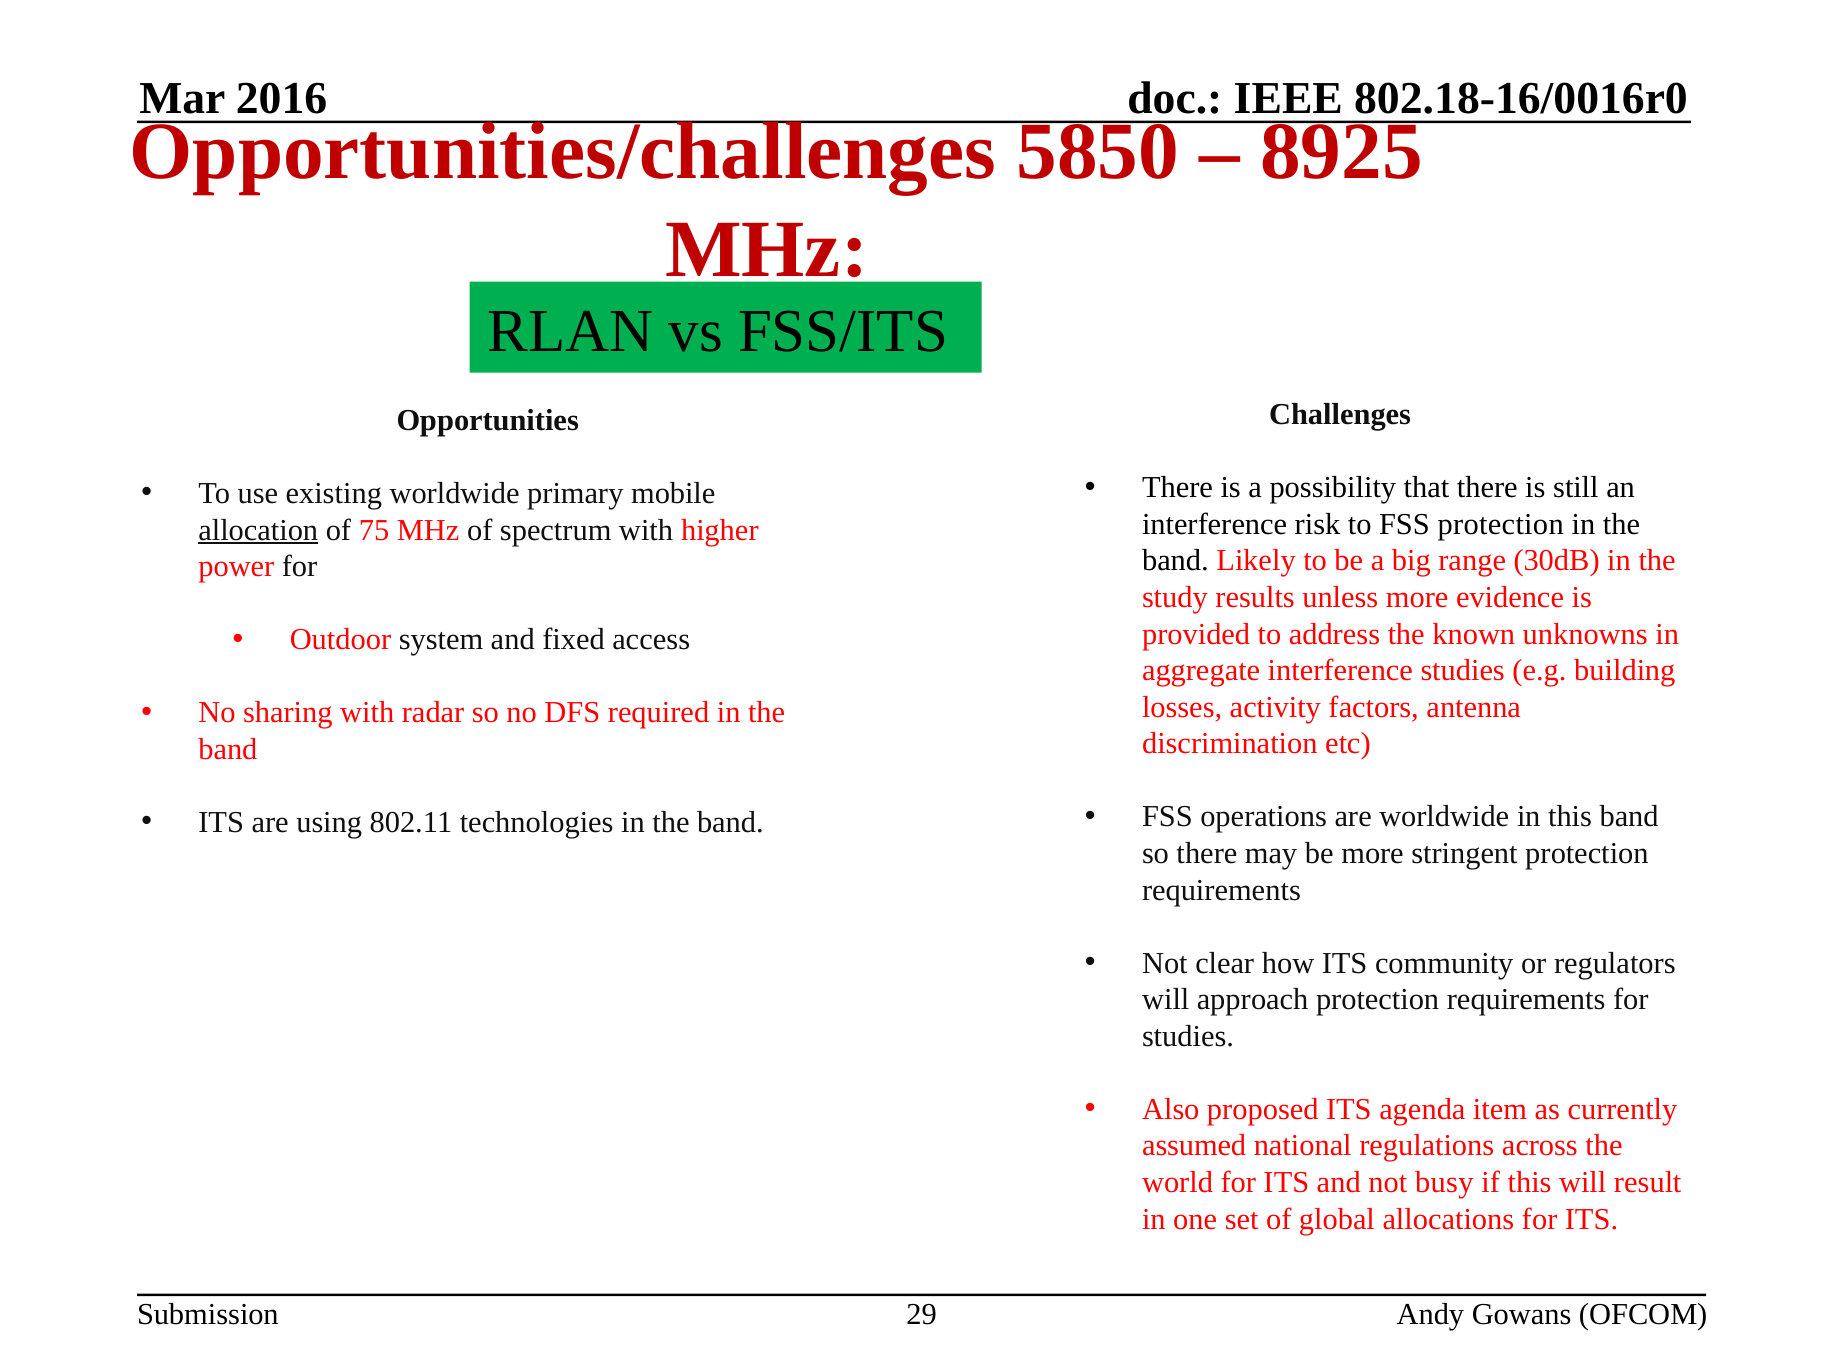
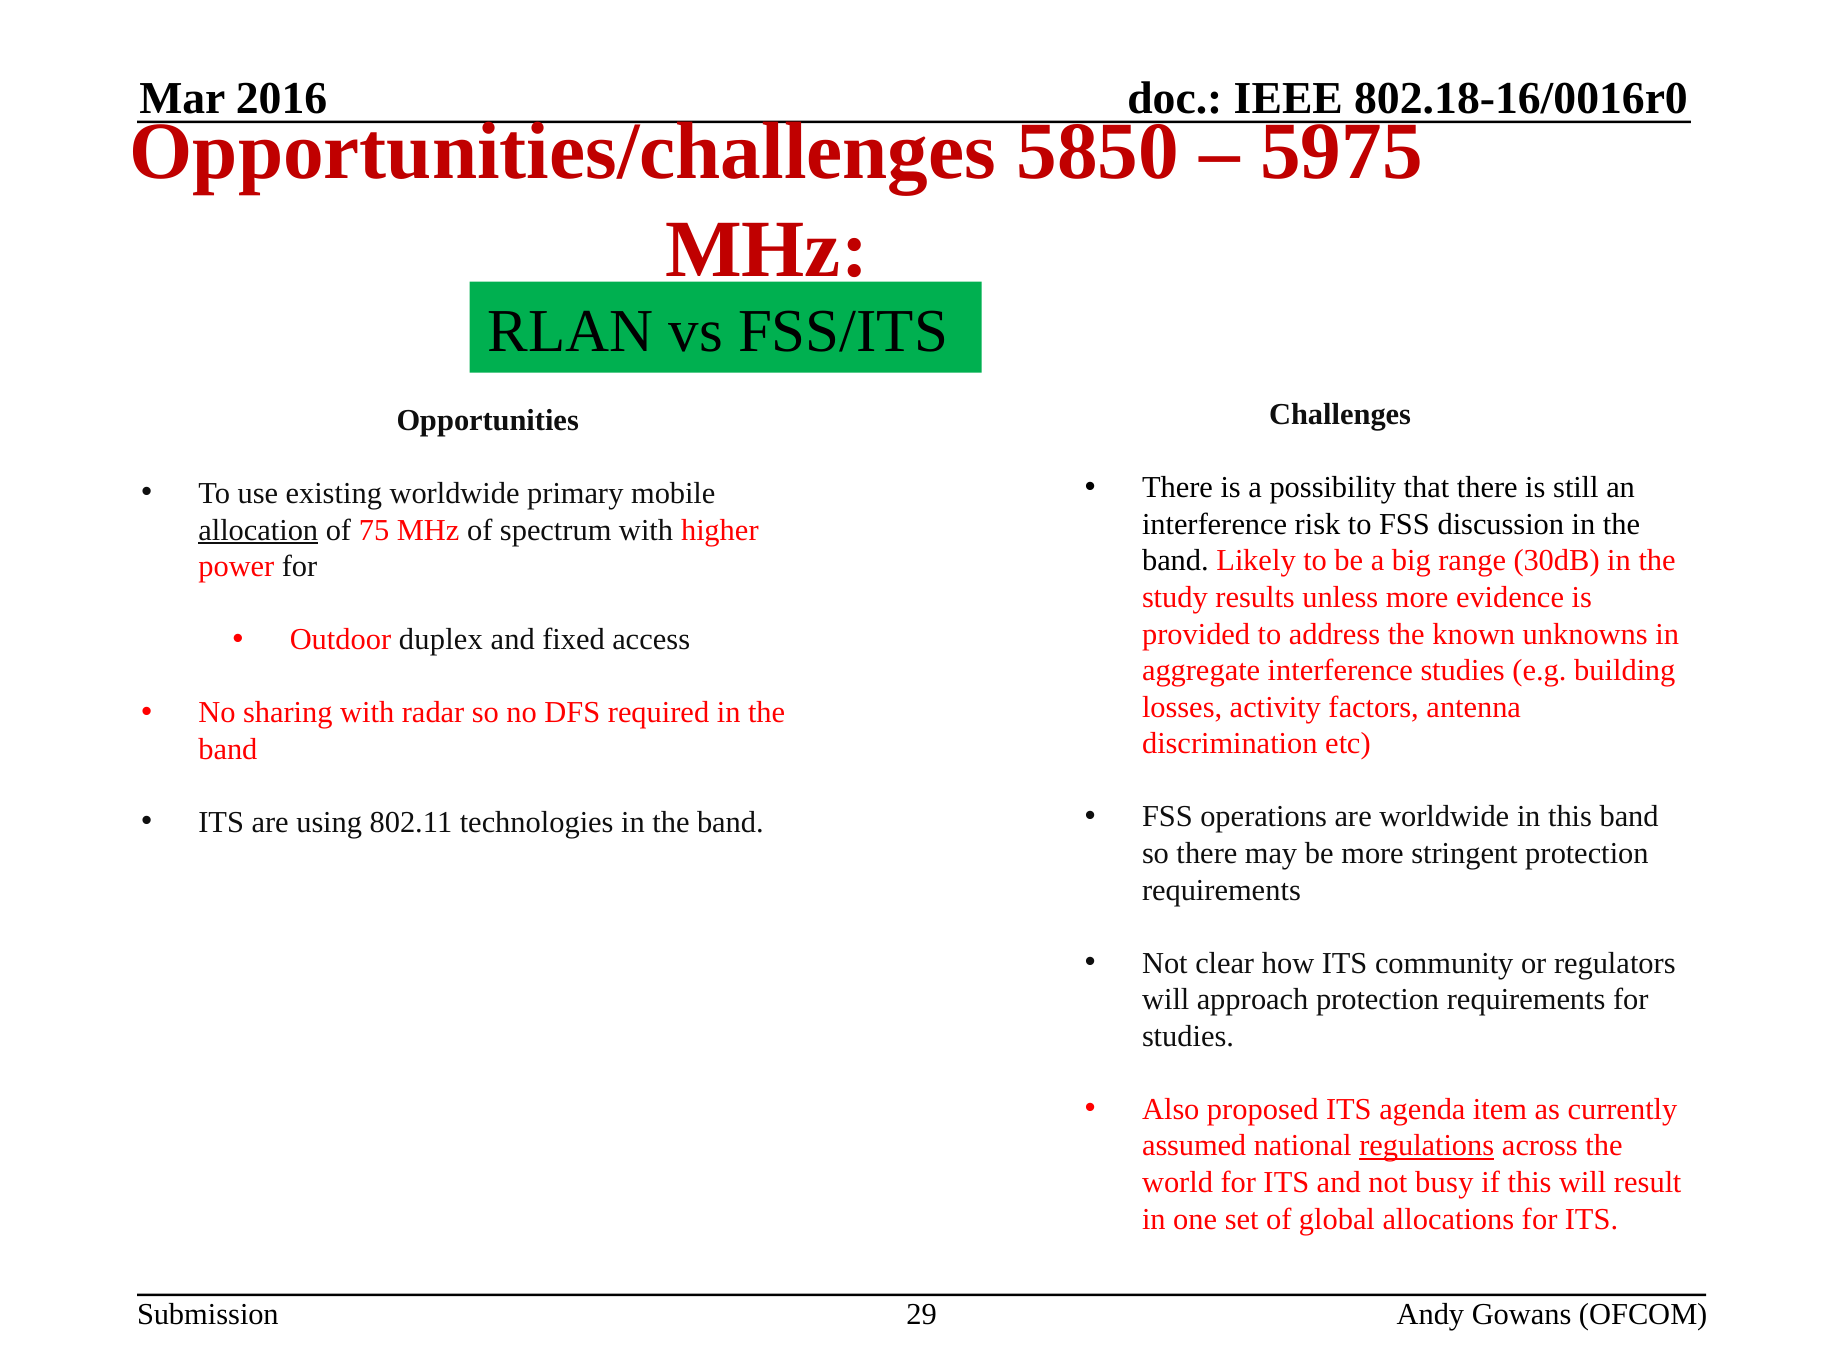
8925: 8925 -> 5975
FSS protection: protection -> discussion
system: system -> duplex
regulations underline: none -> present
